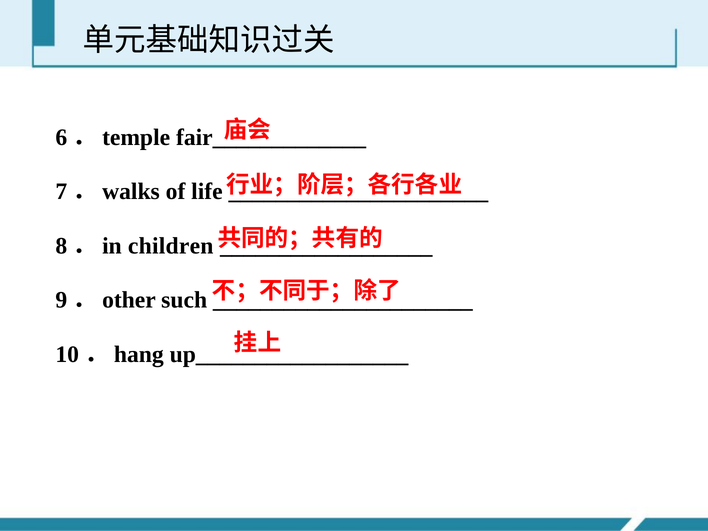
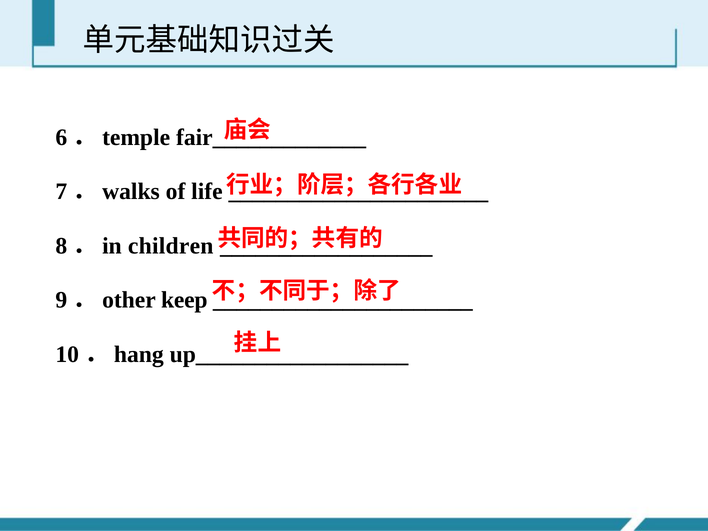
such: such -> keep
